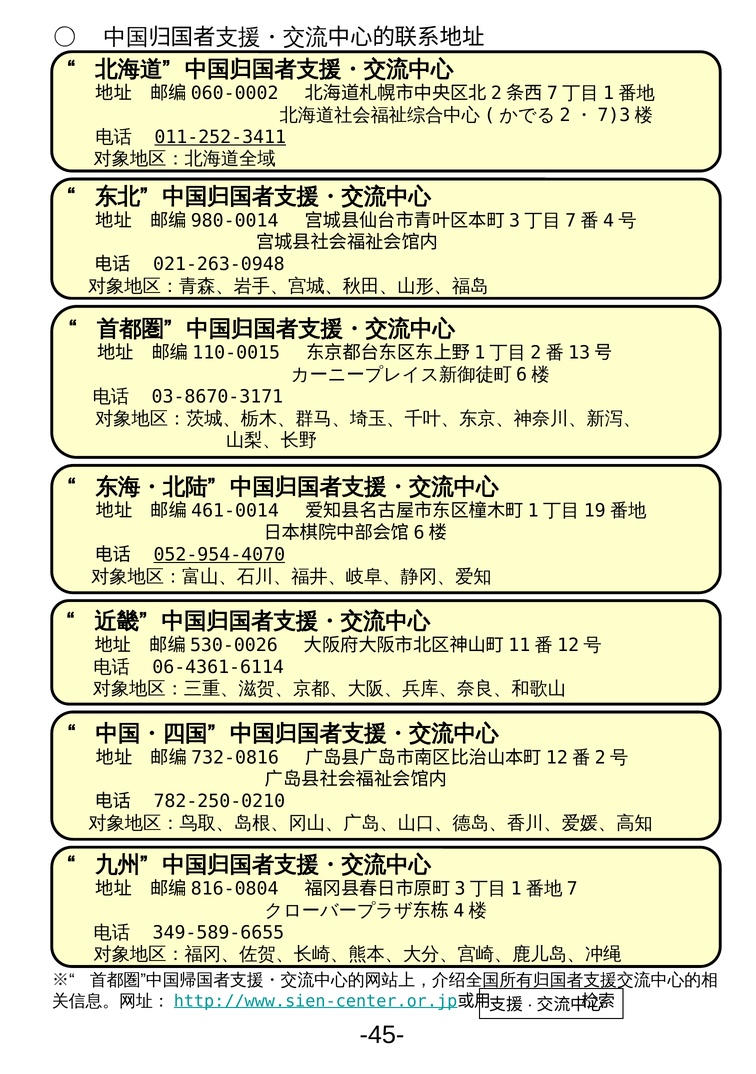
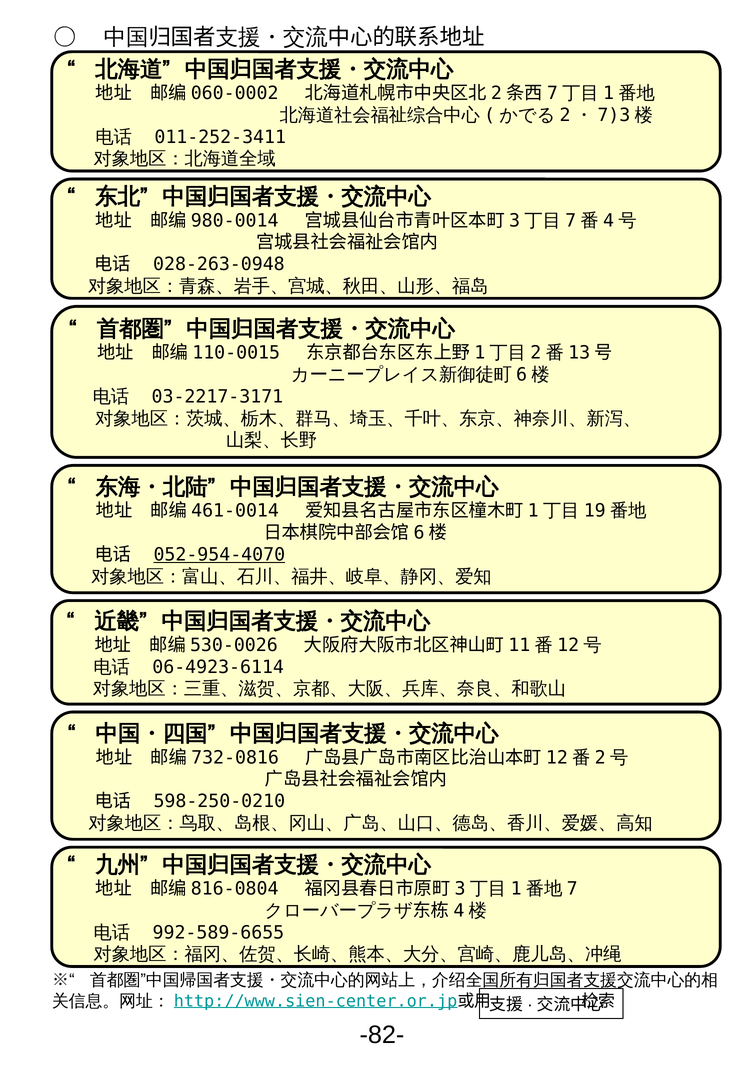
011-252-3411 underline: present -> none
021-263-0948: 021-263-0948 -> 028-263-0948
03-8670-3171: 03-8670-3171 -> 03-2217-3171
06-4361-6114: 06-4361-6114 -> 06-4923-6114
782-250-0210: 782-250-0210 -> 598-250-0210
349-589-6655: 349-589-6655 -> 992-589-6655
-45-: -45- -> -82-
